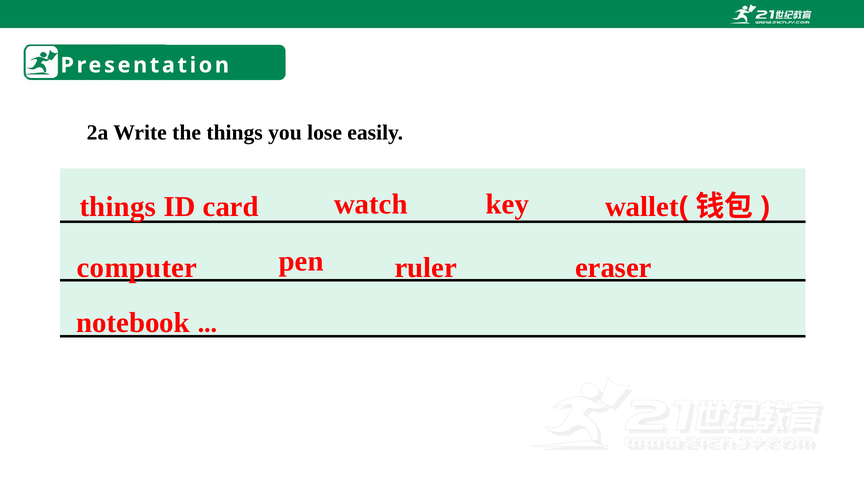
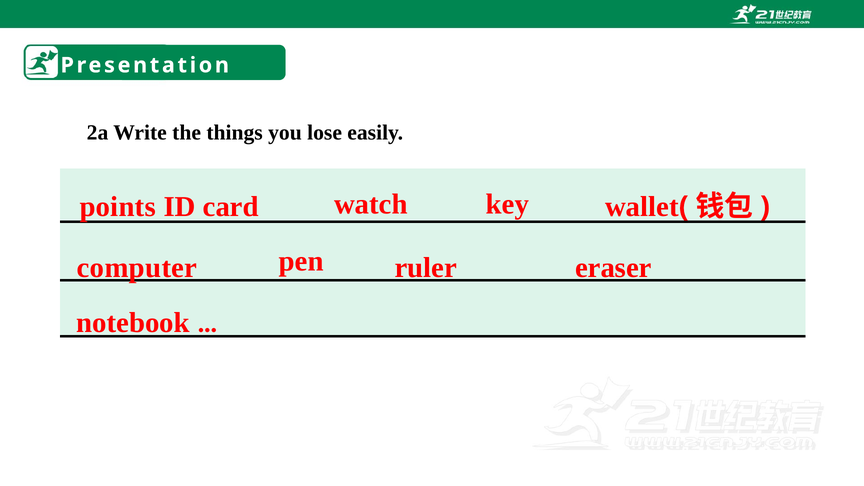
things at (118, 207): things -> points
